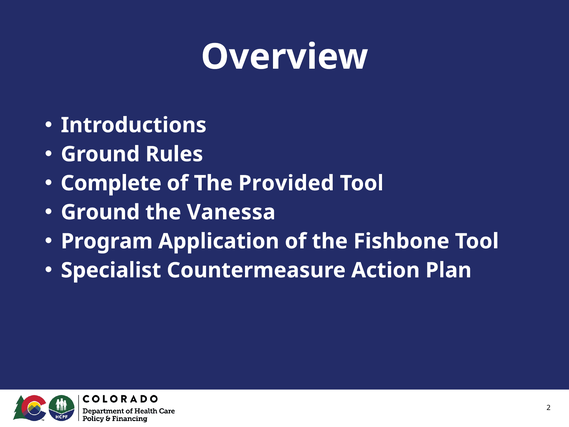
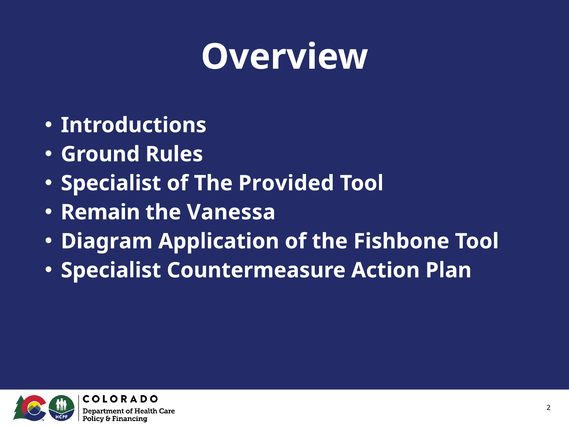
Complete at (111, 183): Complete -> Specialist
Ground at (100, 212): Ground -> Remain
Program: Program -> Diagram
